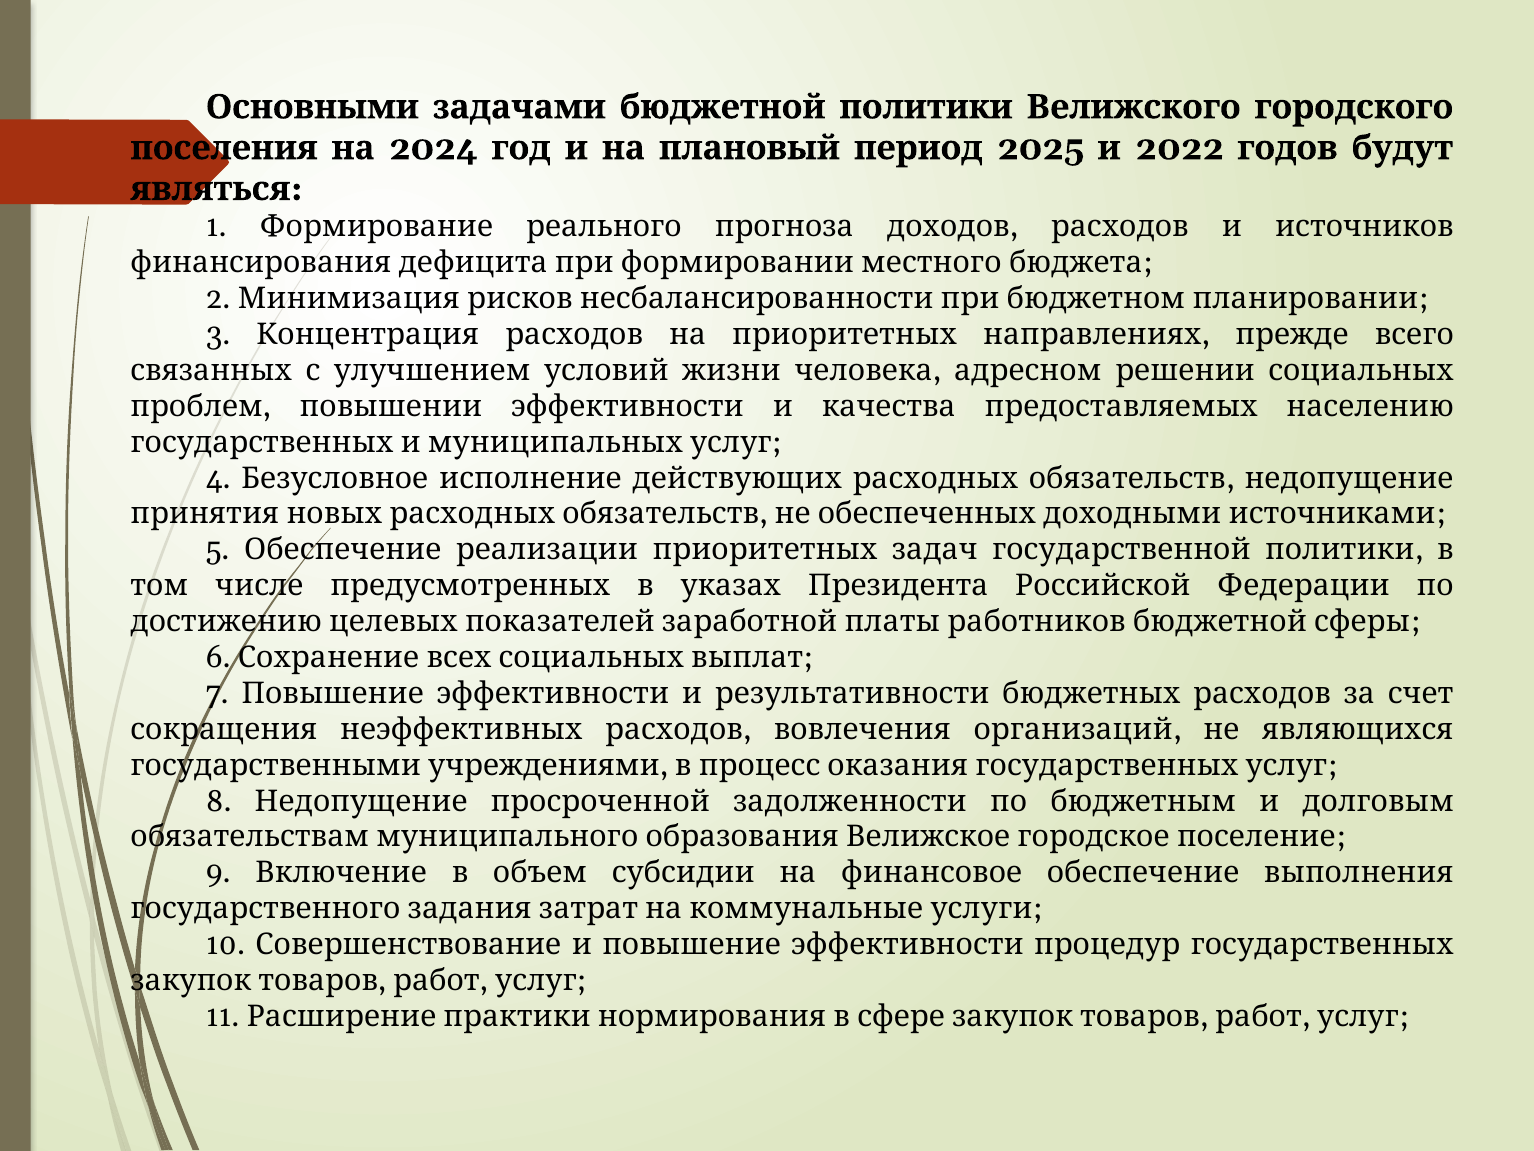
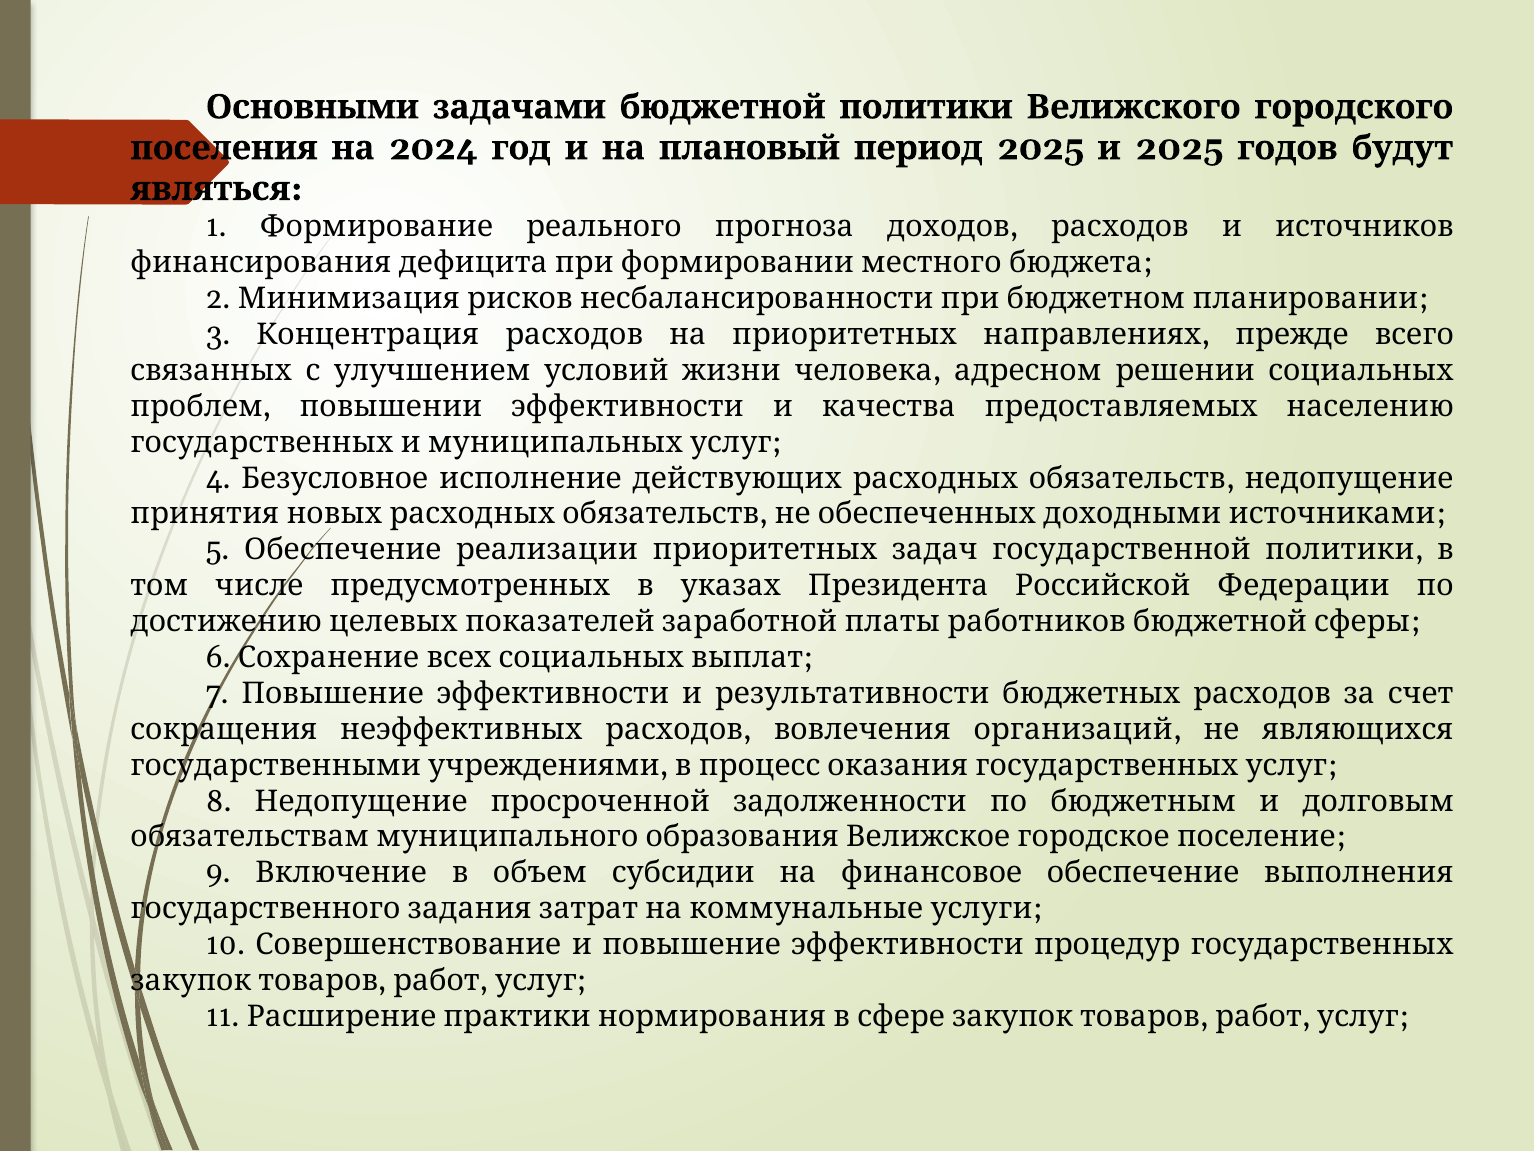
2025 2022: 2022 -> 2025
